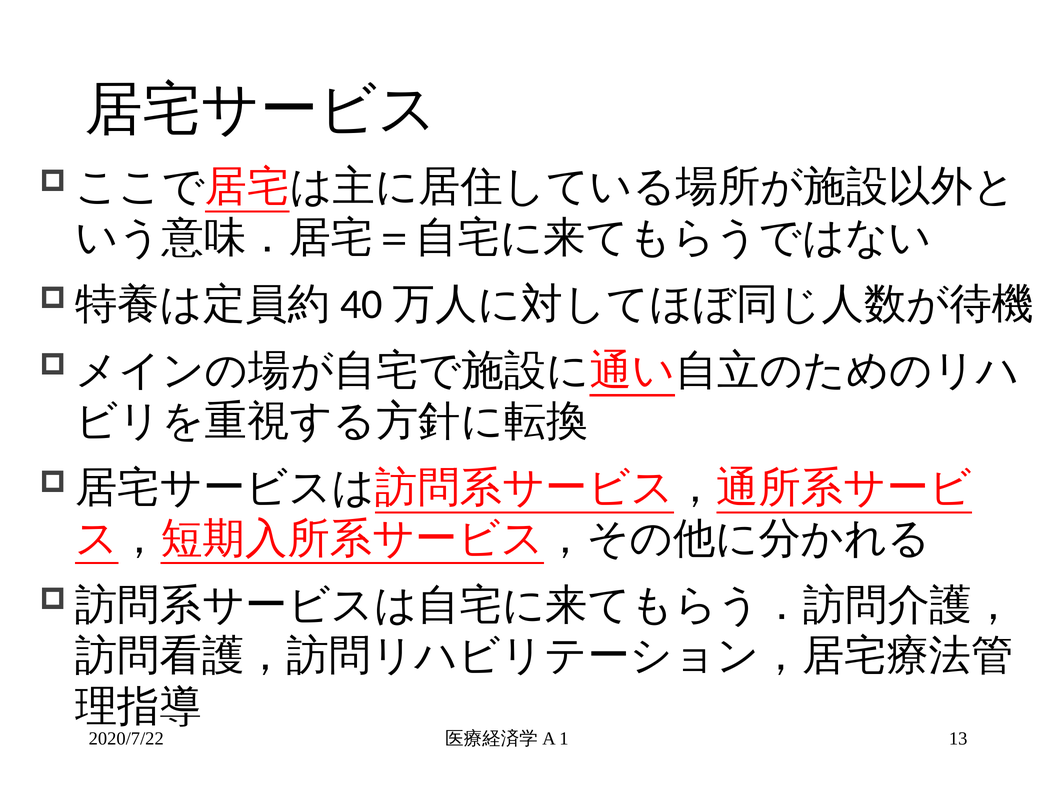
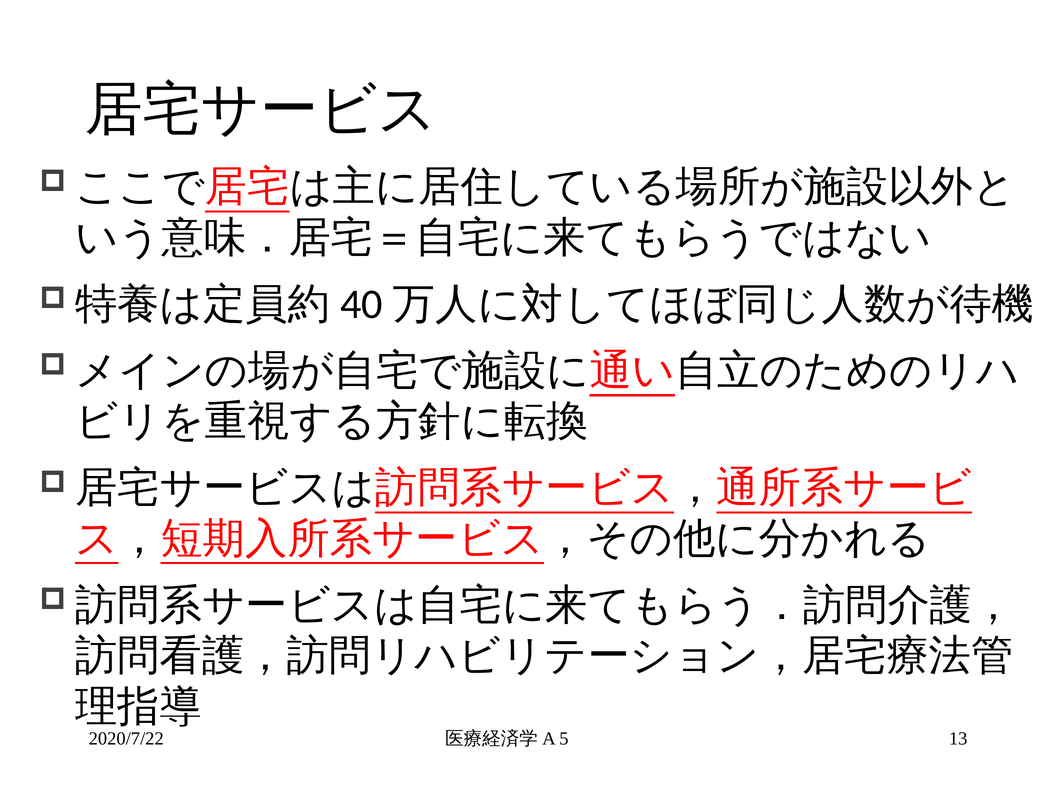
1: 1 -> 5
